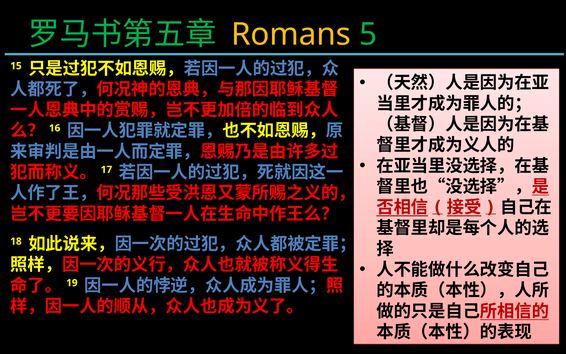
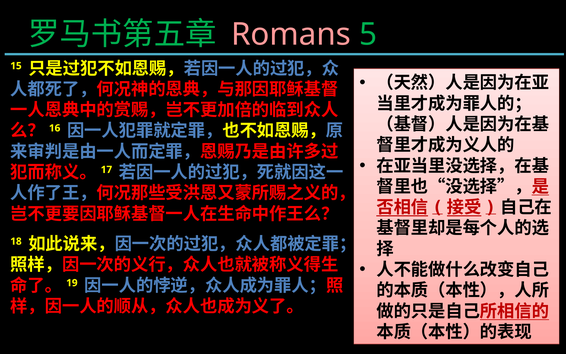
Romans colour: yellow -> pink
